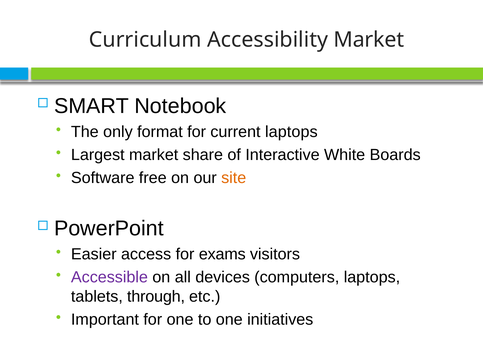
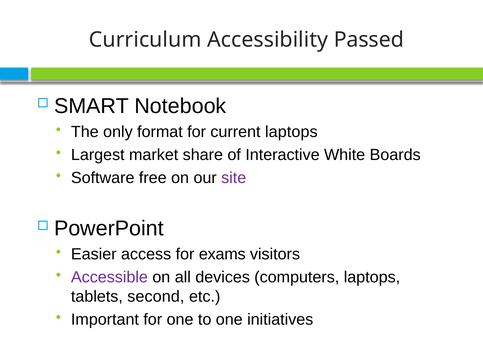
Accessibility Market: Market -> Passed
site colour: orange -> purple
through: through -> second
